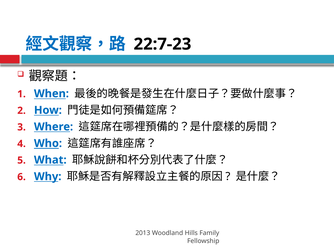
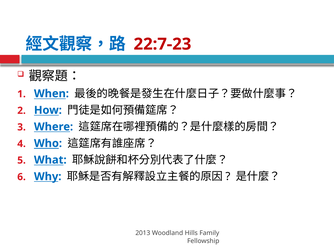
22:7-23 colour: black -> red
